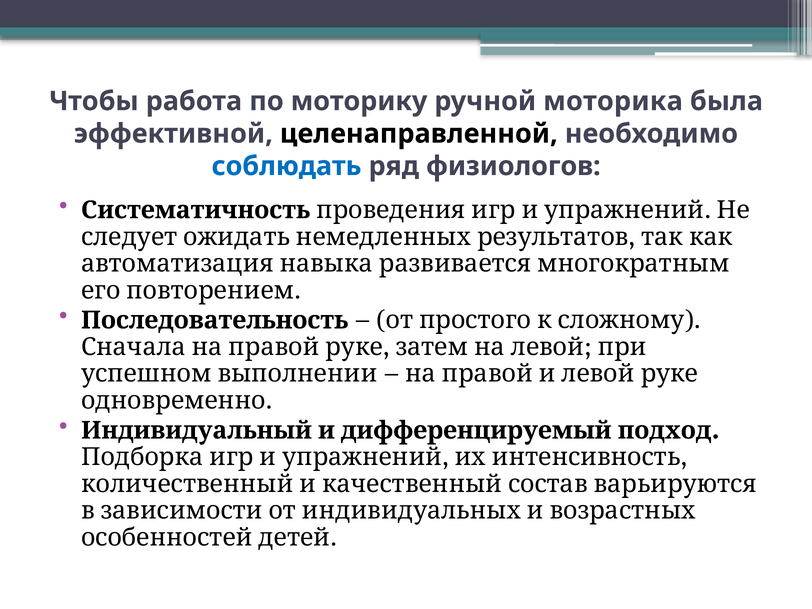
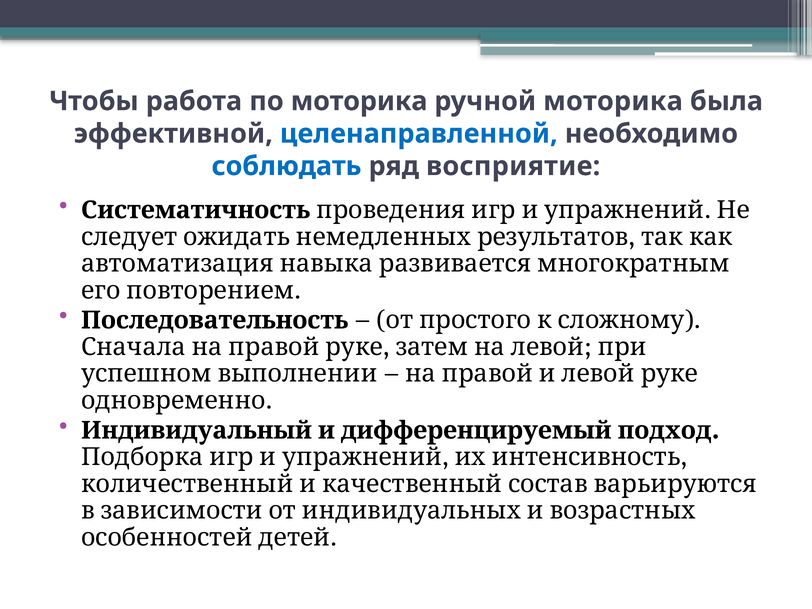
по моторику: моторику -> моторика
целенаправленной colour: black -> blue
физиологов: физиологов -> восприятие
